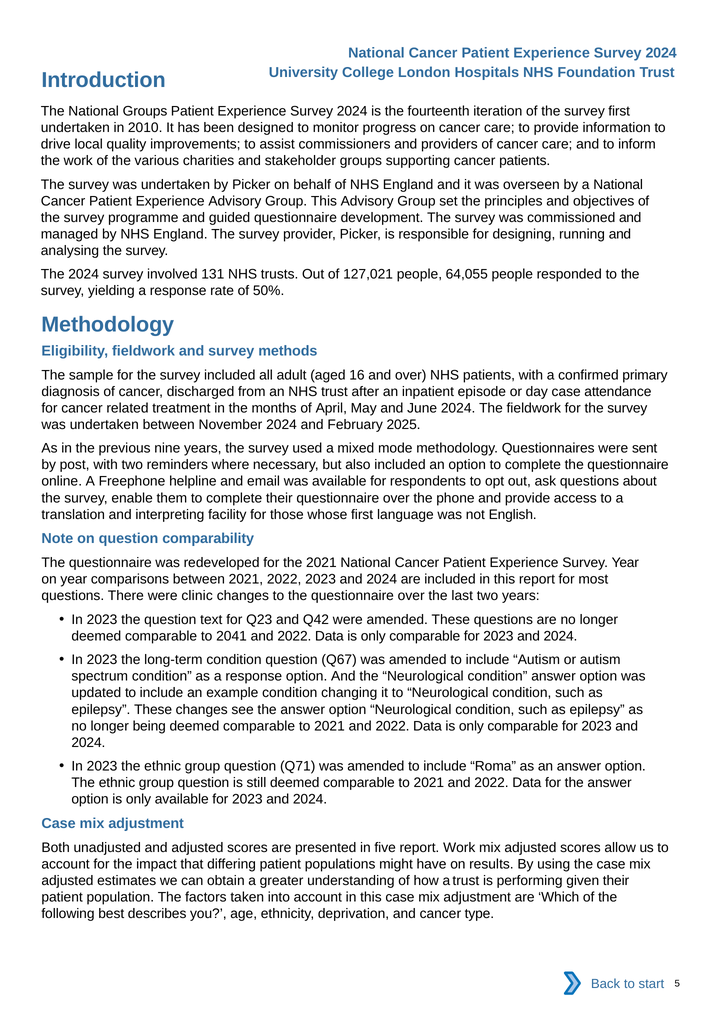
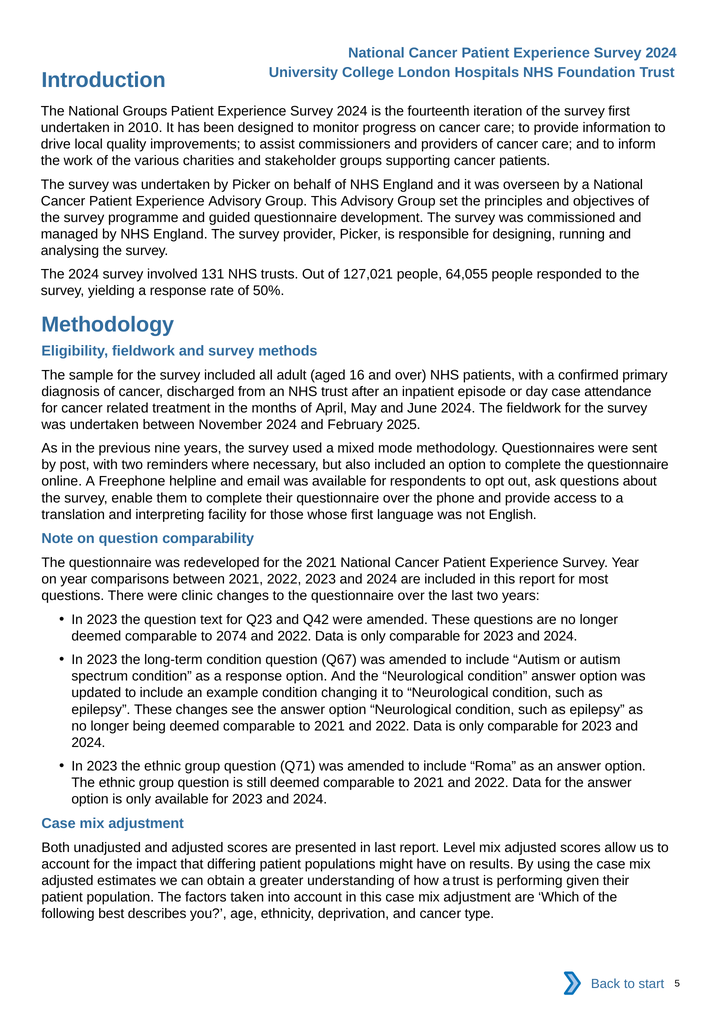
2041: 2041 -> 2074
in five: five -> last
report Work: Work -> Level
